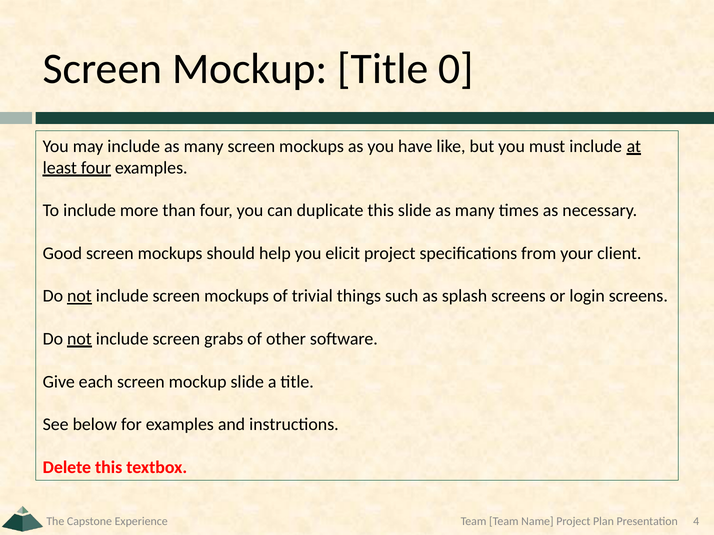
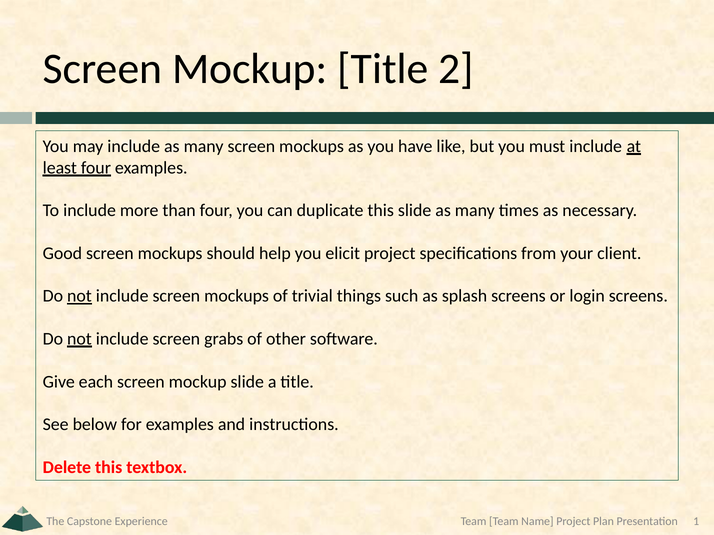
0: 0 -> 2
4: 4 -> 1
